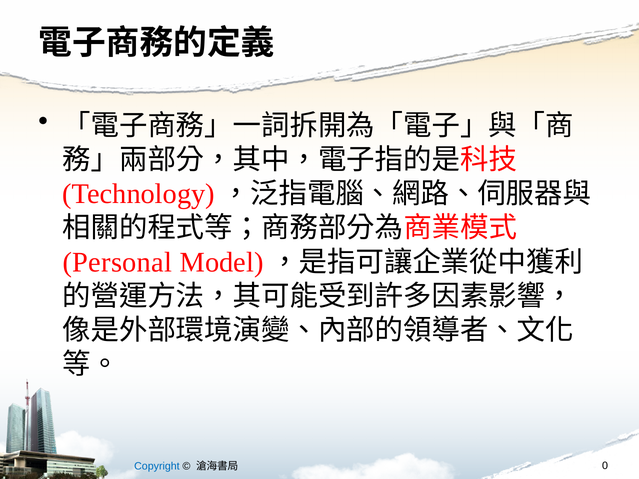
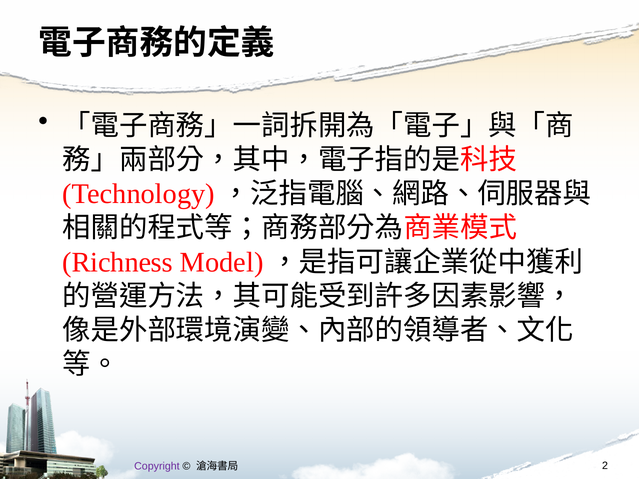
Personal: Personal -> Richness
Copyright colour: blue -> purple
0: 0 -> 2
